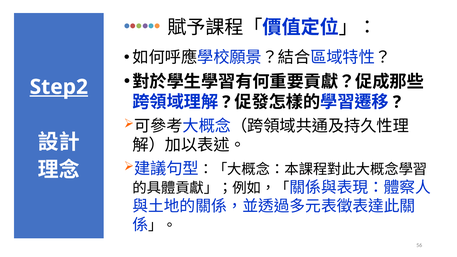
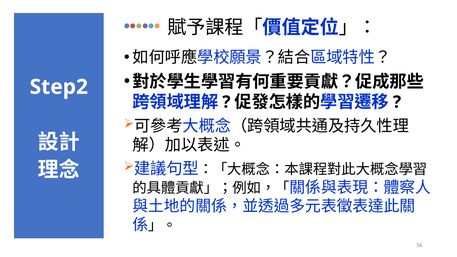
Step2 underline: present -> none
